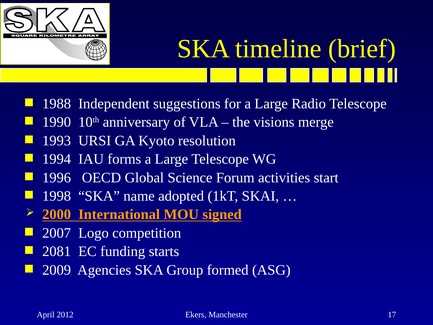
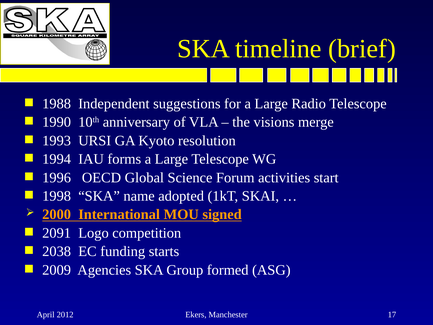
2007: 2007 -> 2091
2081: 2081 -> 2038
